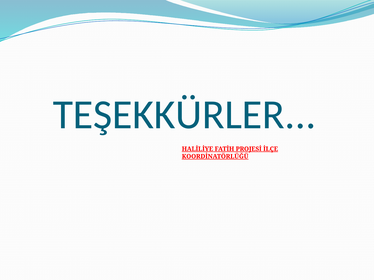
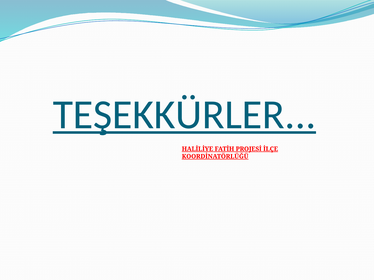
TEŞEKKÜRLER underline: none -> present
